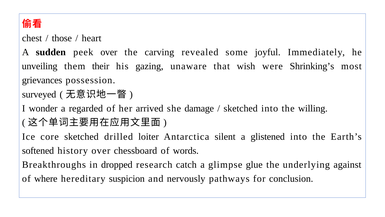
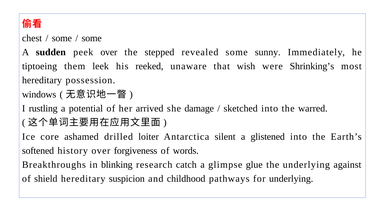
those at (62, 38): those -> some
heart at (92, 38): heart -> some
carving: carving -> stepped
joyful: joyful -> sunny
unveiling: unveiling -> tiptoeing
their: their -> leek
gazing: gazing -> reeked
grievances at (42, 80): grievances -> hereditary
surveyed: surveyed -> windows
wonder: wonder -> rustling
regarded: regarded -> potential
willing: willing -> warred
core sketched: sketched -> ashamed
chessboard: chessboard -> forgiveness
dropped: dropped -> blinking
where: where -> shield
nervously: nervously -> childhood
for conclusion: conclusion -> underlying
